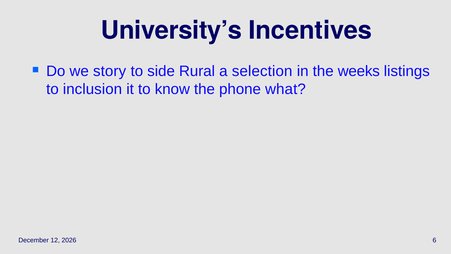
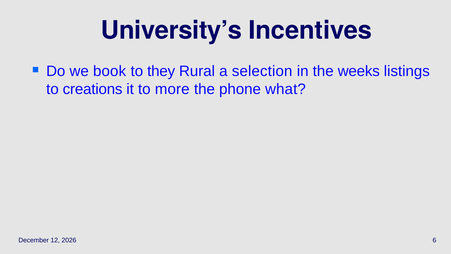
story: story -> book
side: side -> they
inclusion: inclusion -> creations
know: know -> more
